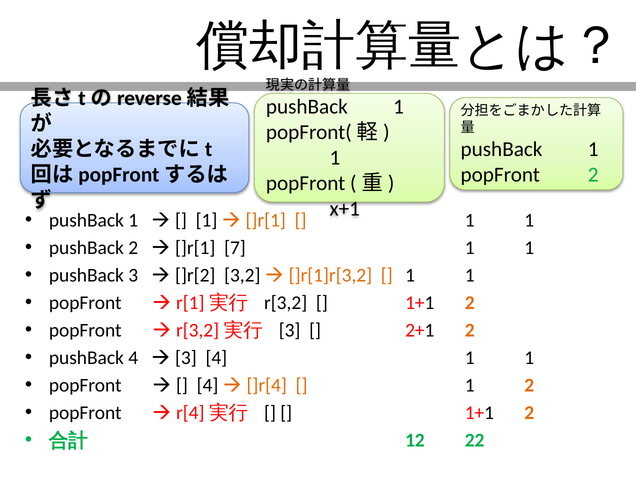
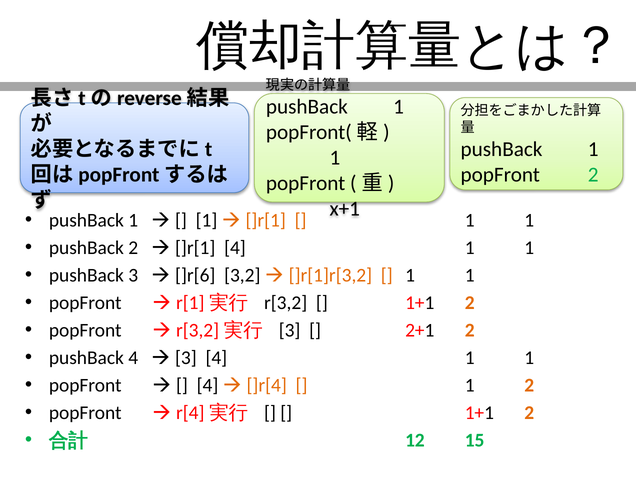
]r[1 7: 7 -> 4
]r[2: ]r[2 -> ]r[6
22: 22 -> 15
